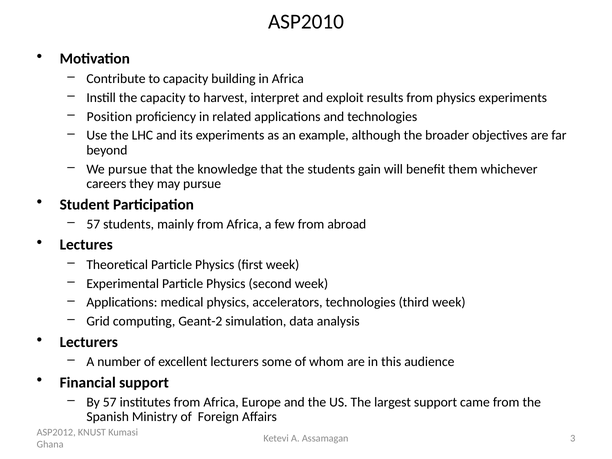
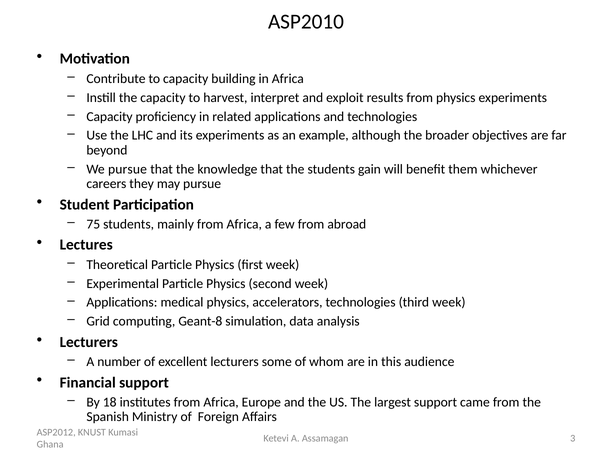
Position at (109, 117): Position -> Capacity
57 at (93, 224): 57 -> 75
Geant-2: Geant-2 -> Geant-8
By 57: 57 -> 18
